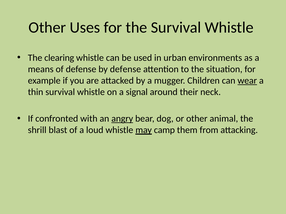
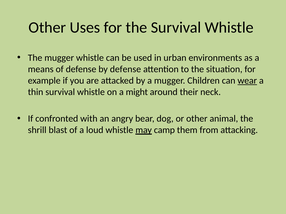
The clearing: clearing -> mugger
signal: signal -> might
angry underline: present -> none
